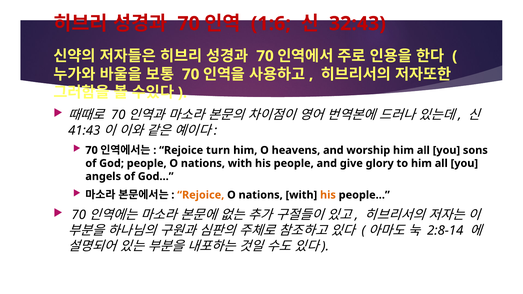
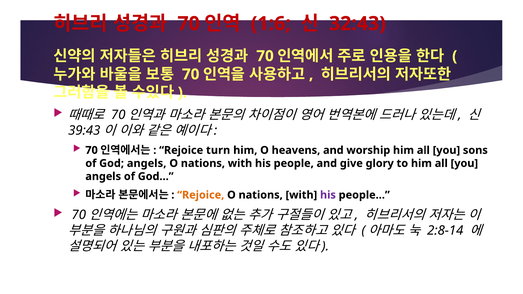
41:43: 41:43 -> 39:43
God people: people -> angels
his at (328, 195) colour: orange -> purple
